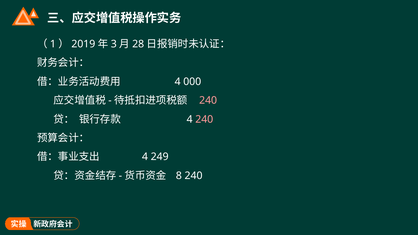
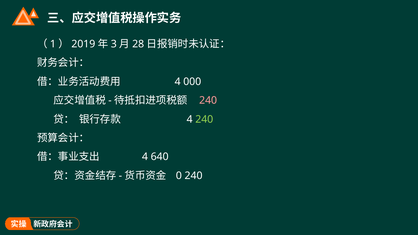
240 at (204, 119) colour: pink -> light green
249: 249 -> 640
8: 8 -> 0
